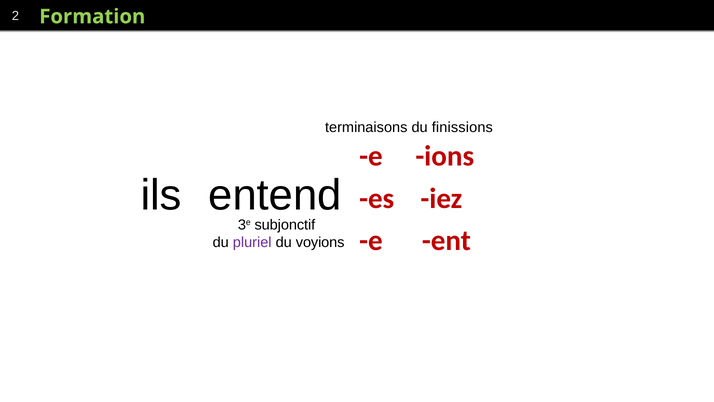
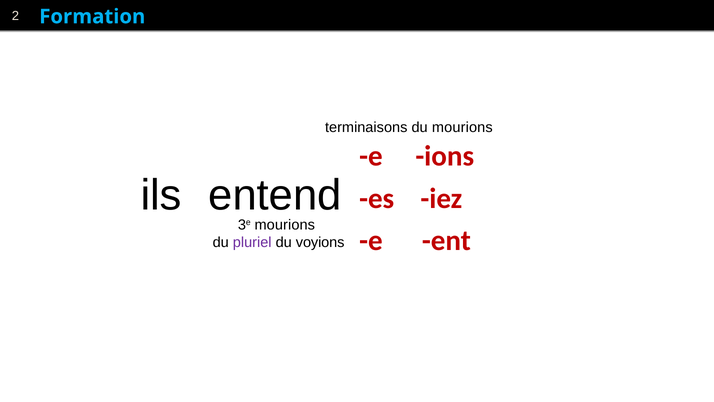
Formation colour: light green -> light blue
du finissions: finissions -> mourions
3e subjonctif: subjonctif -> mourions
